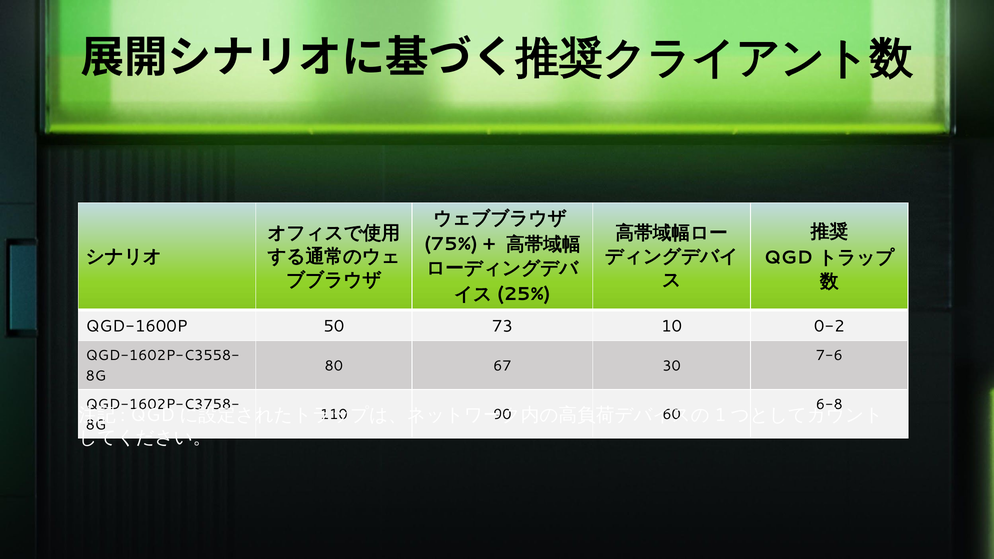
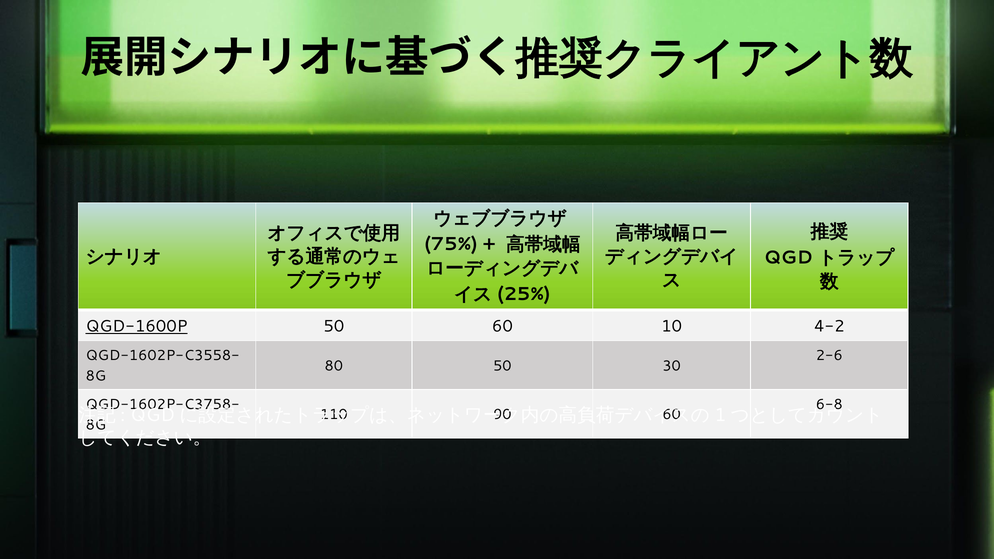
QGD-1600P underline: none -> present
50 73: 73 -> 60
0-2: 0-2 -> 4-2
7-6: 7-6 -> 2-6
80 67: 67 -> 50
